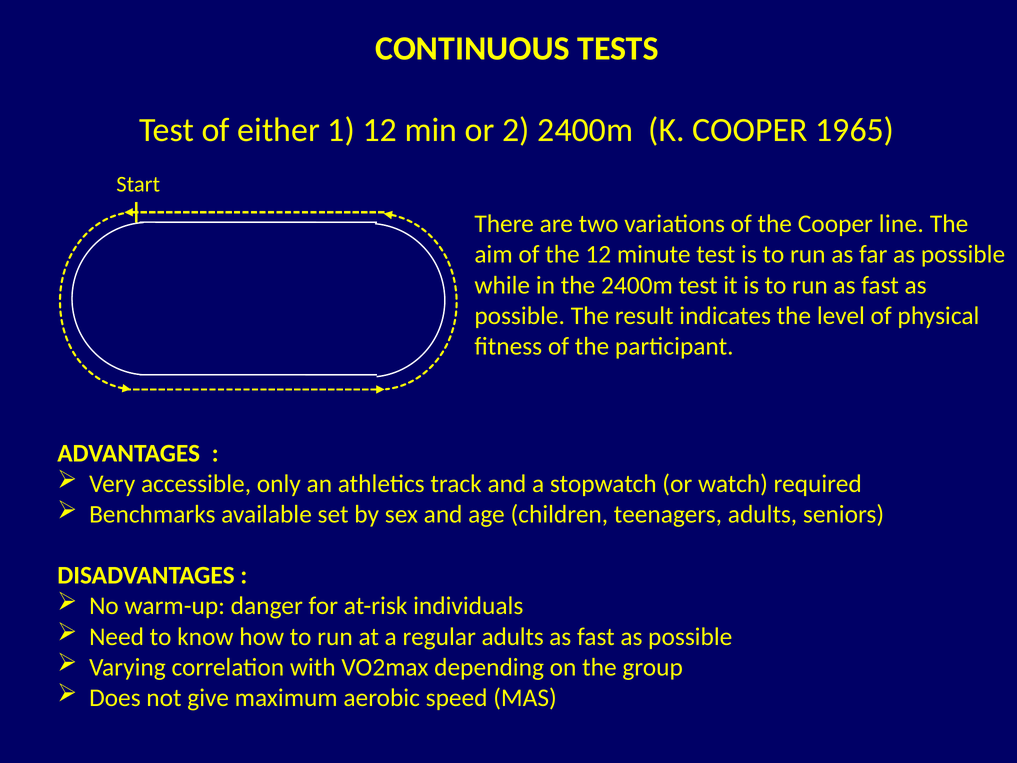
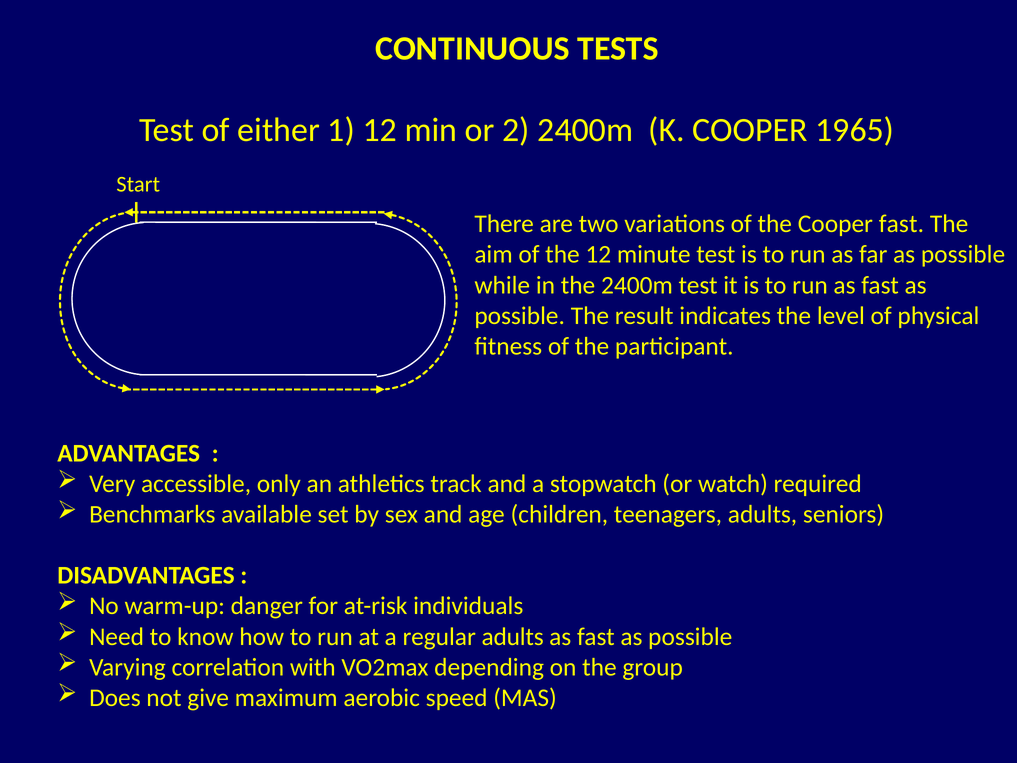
Cooper line: line -> fast
